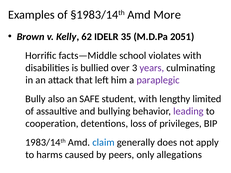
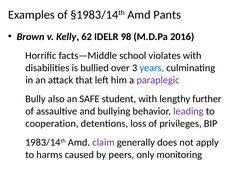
More: More -> Pants
35: 35 -> 98
2051: 2051 -> 2016
years colour: purple -> blue
limited: limited -> further
claim colour: blue -> purple
allegations: allegations -> monitoring
